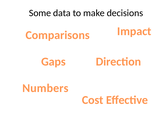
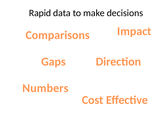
Some: Some -> Rapid
